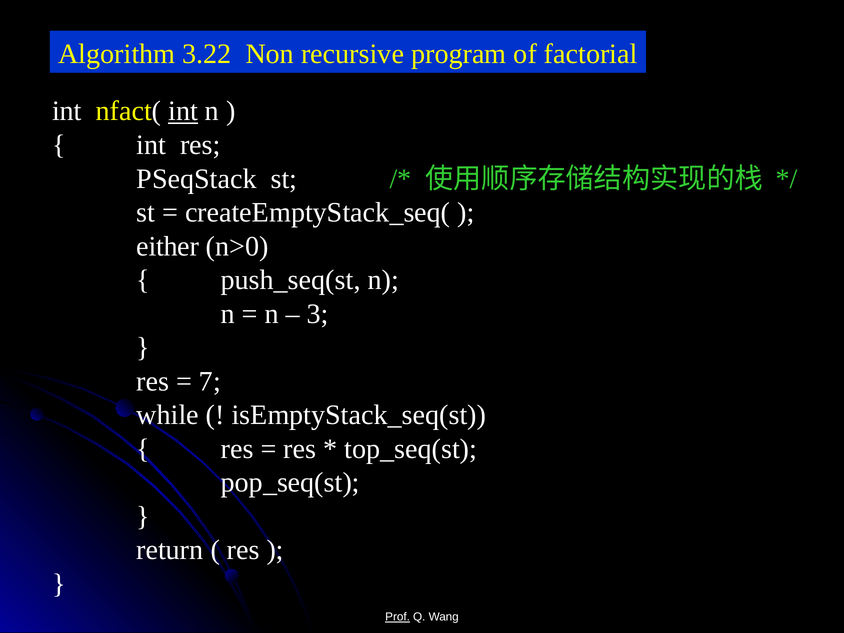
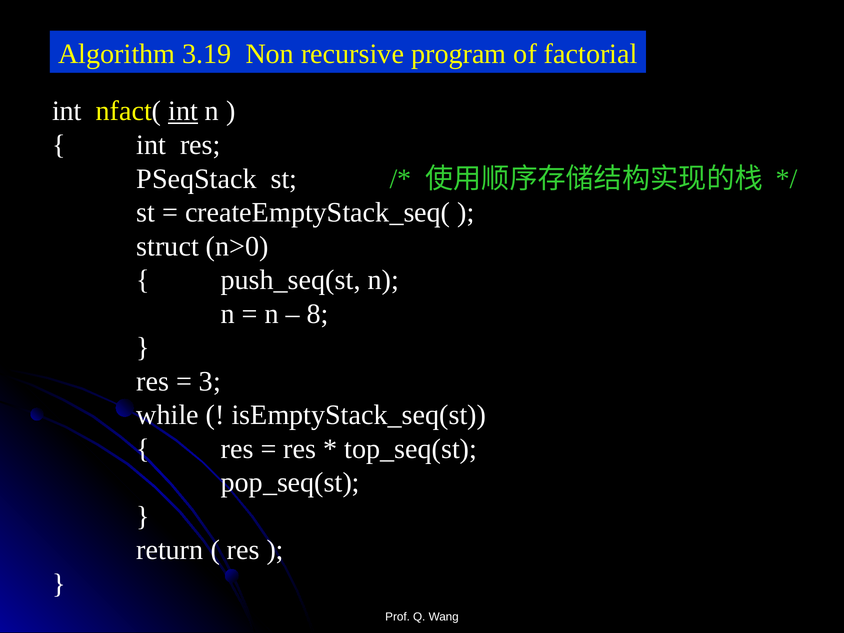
3.22: 3.22 -> 3.19
either: either -> struct
3: 3 -> 8
7: 7 -> 3
Prof underline: present -> none
